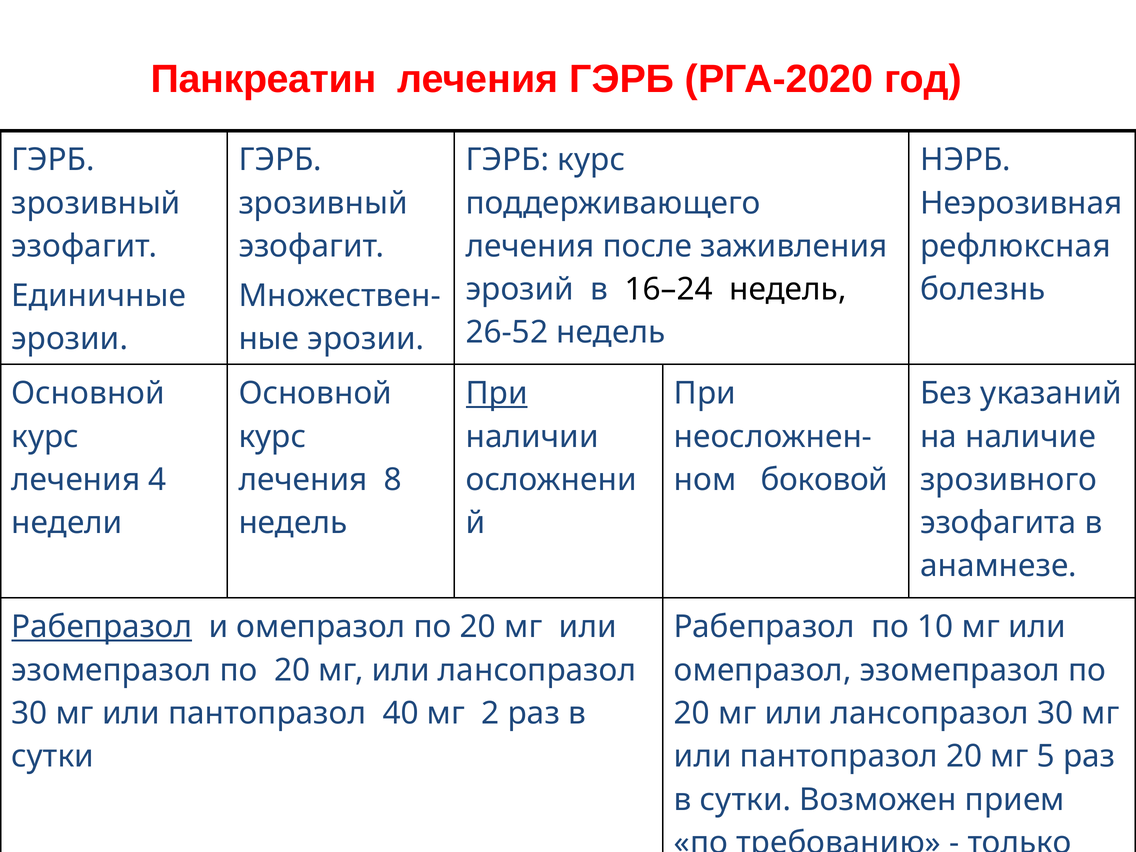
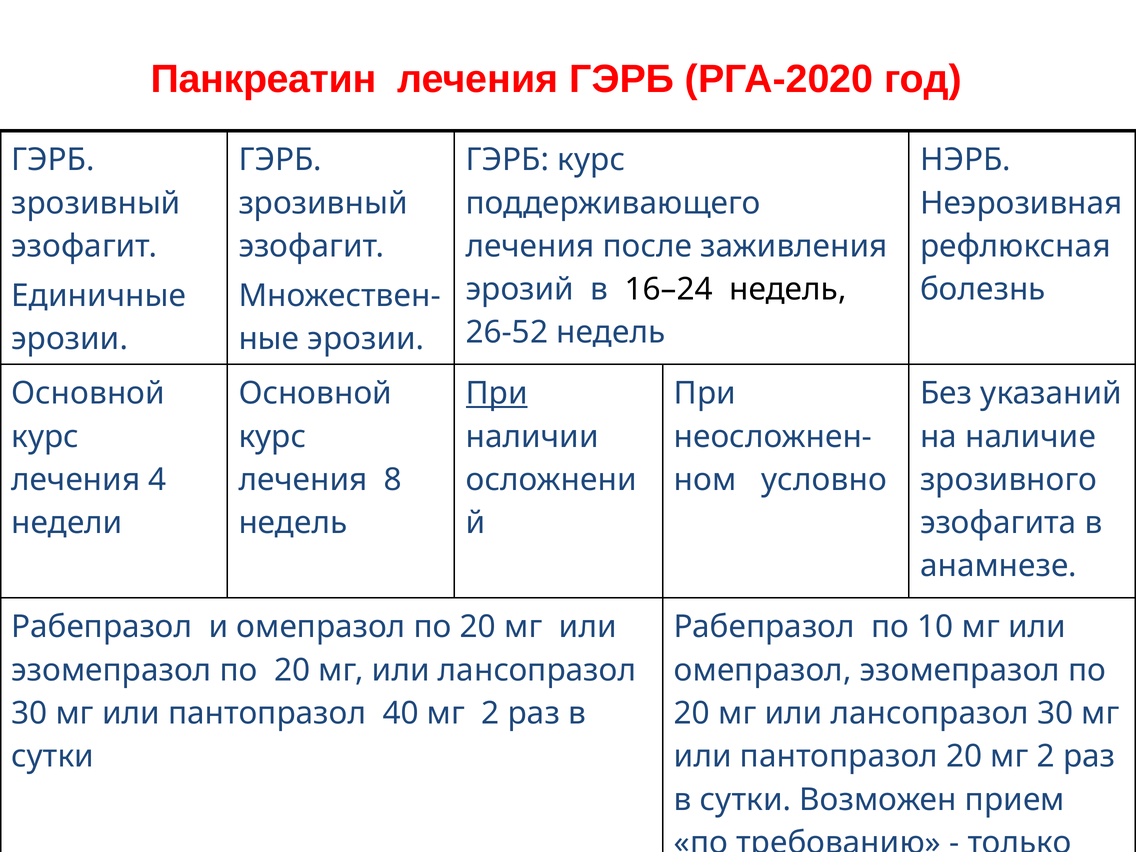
боковой: боковой -> условно
Рабепразол at (102, 627) underline: present -> none
20 мг 5: 5 -> 2
